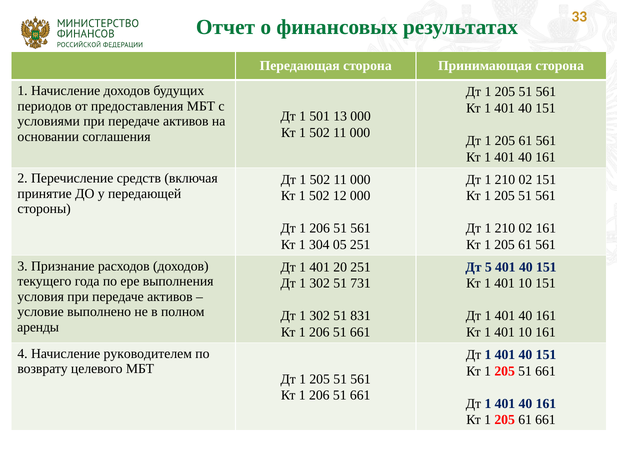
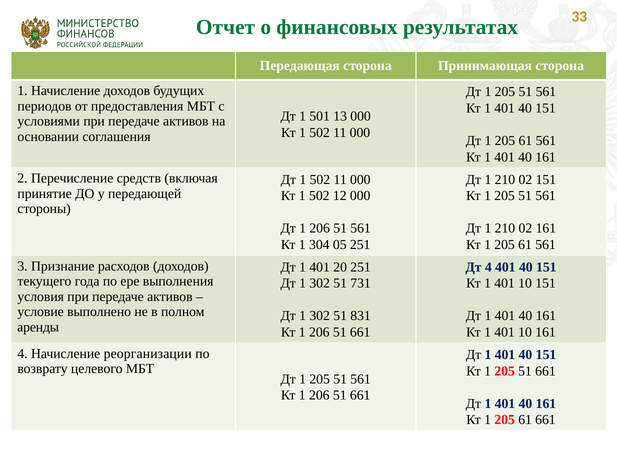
Дт 5: 5 -> 4
руководителем: руководителем -> реорганизации
